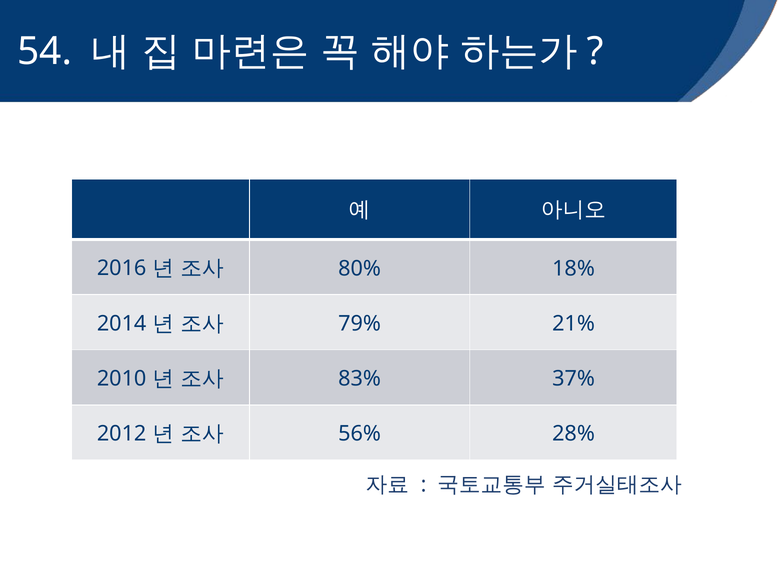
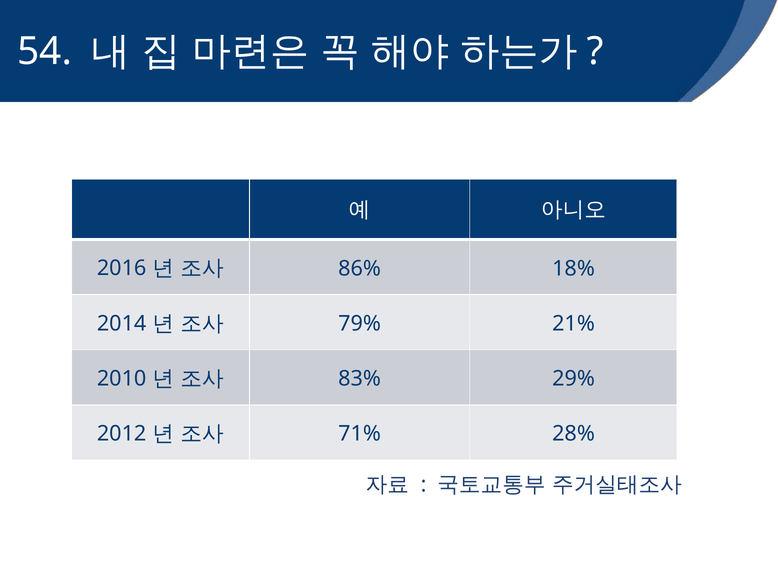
80%: 80% -> 86%
37%: 37% -> 29%
56%: 56% -> 71%
